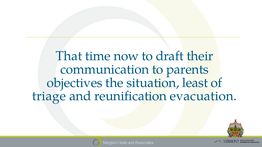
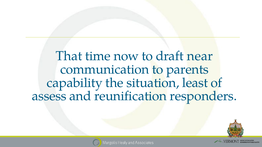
their: their -> near
objectives: objectives -> capability
triage: triage -> assess
evacuation: evacuation -> responders
